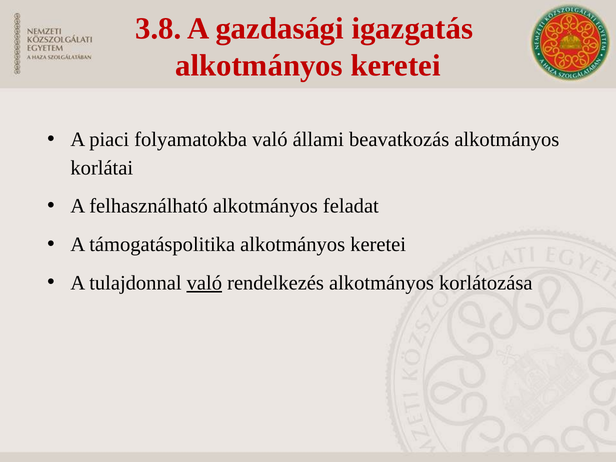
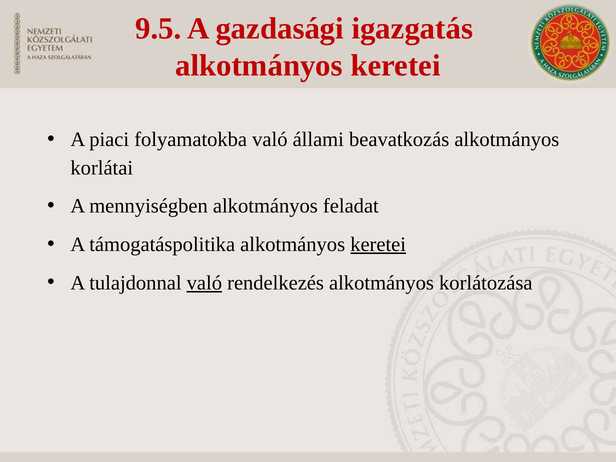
3.8: 3.8 -> 9.5
felhasználható: felhasználható -> mennyiségben
keretei at (378, 244) underline: none -> present
